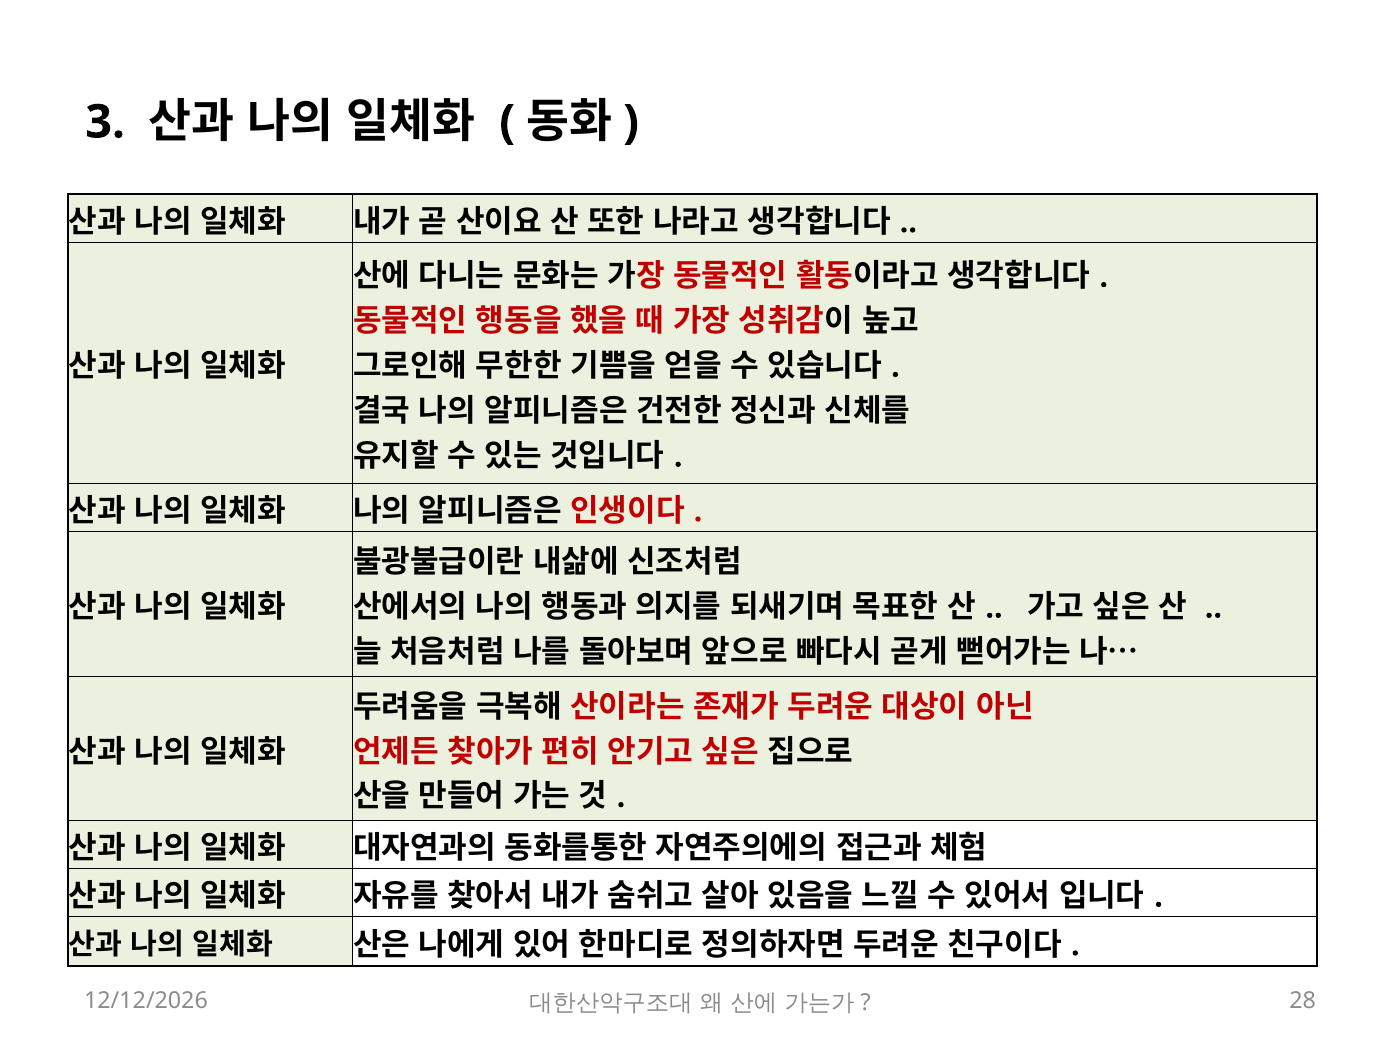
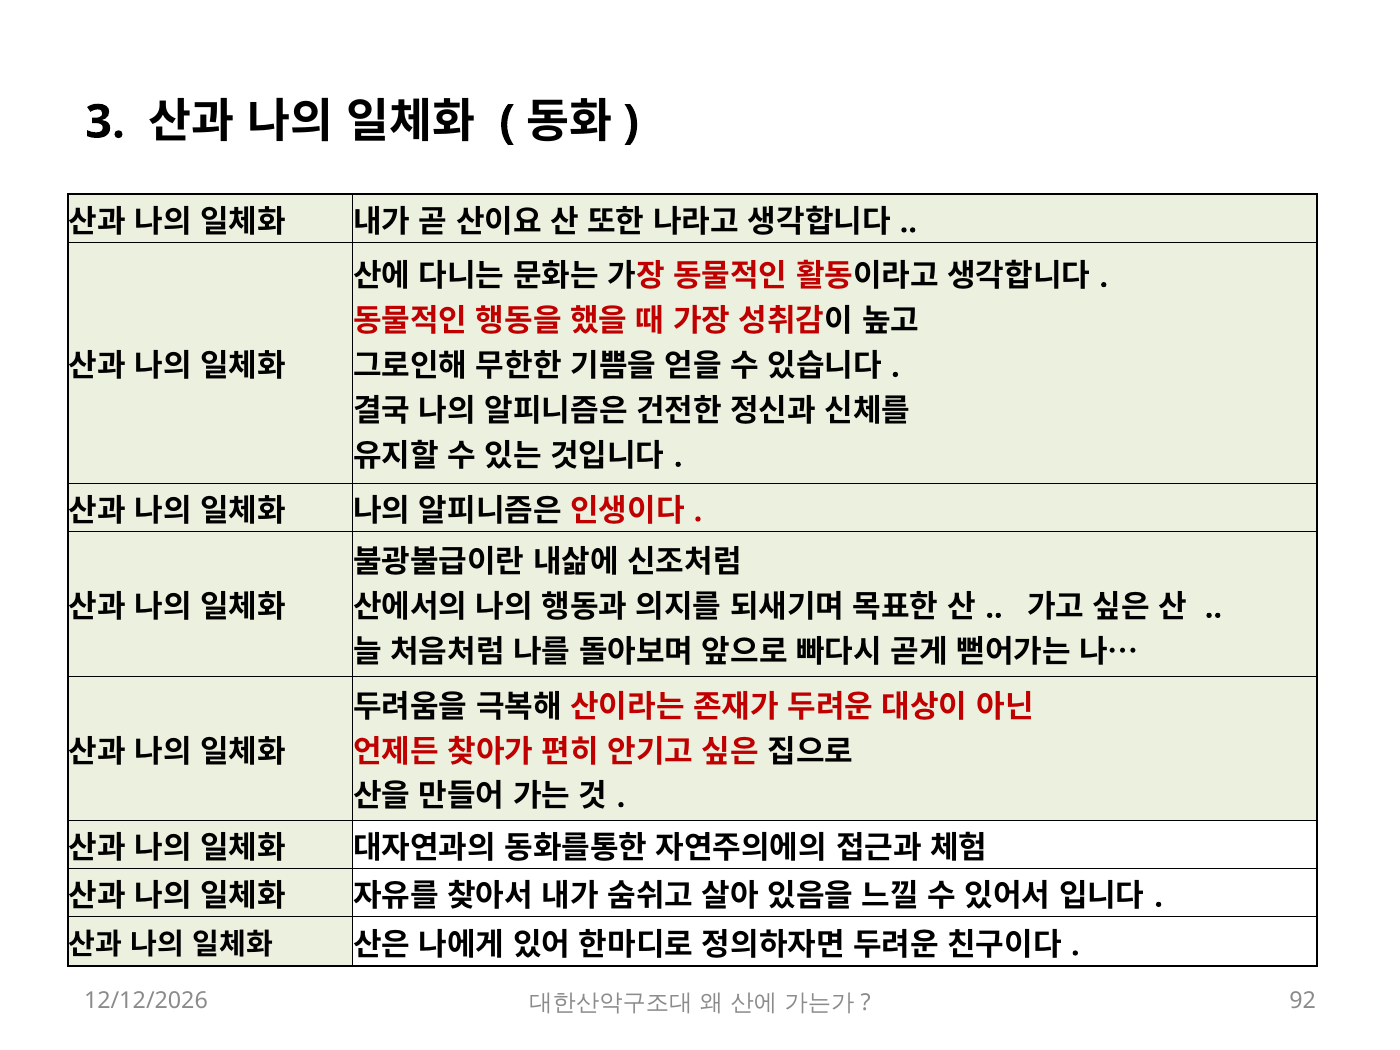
28: 28 -> 92
